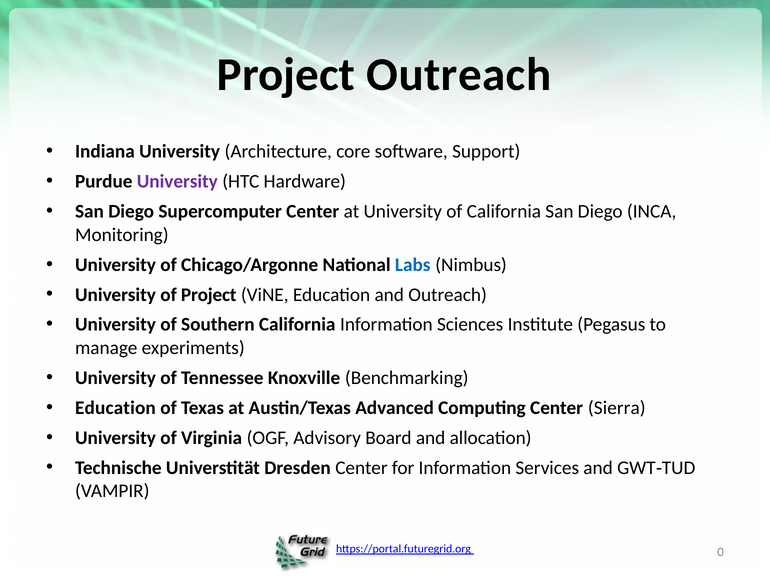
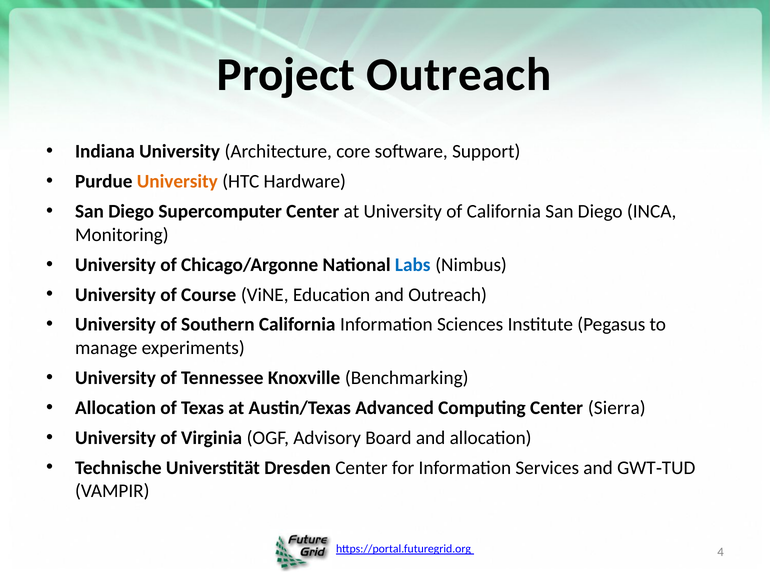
University at (177, 181) colour: purple -> orange
of Project: Project -> Course
Education at (115, 407): Education -> Allocation
0: 0 -> 4
